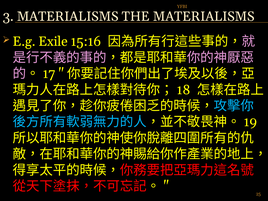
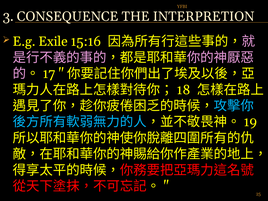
3 MATERIALISMS: MATERIALISMS -> CONSEQUENCE
THE MATERIALISMS: MATERIALISMS -> INTERPRETION
